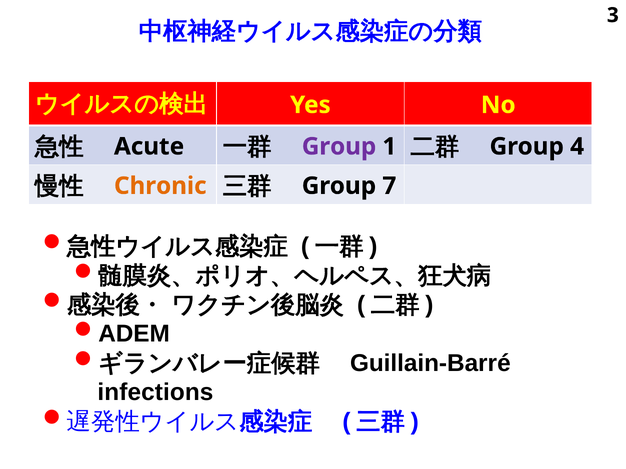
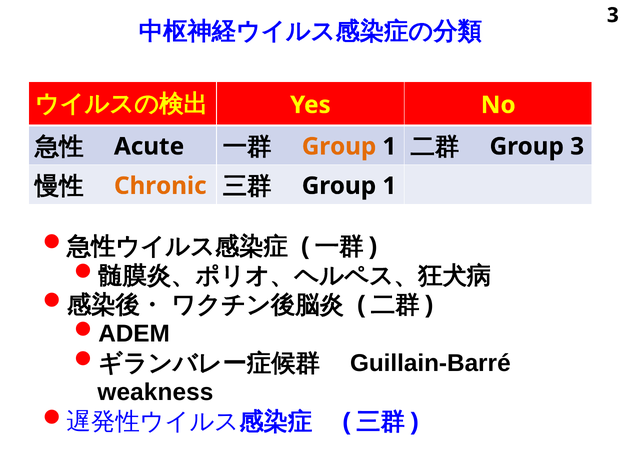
Group at (339, 147) colour: purple -> orange
Group 4: 4 -> 3
7 at (389, 186): 7 -> 1
infections: infections -> weakness
